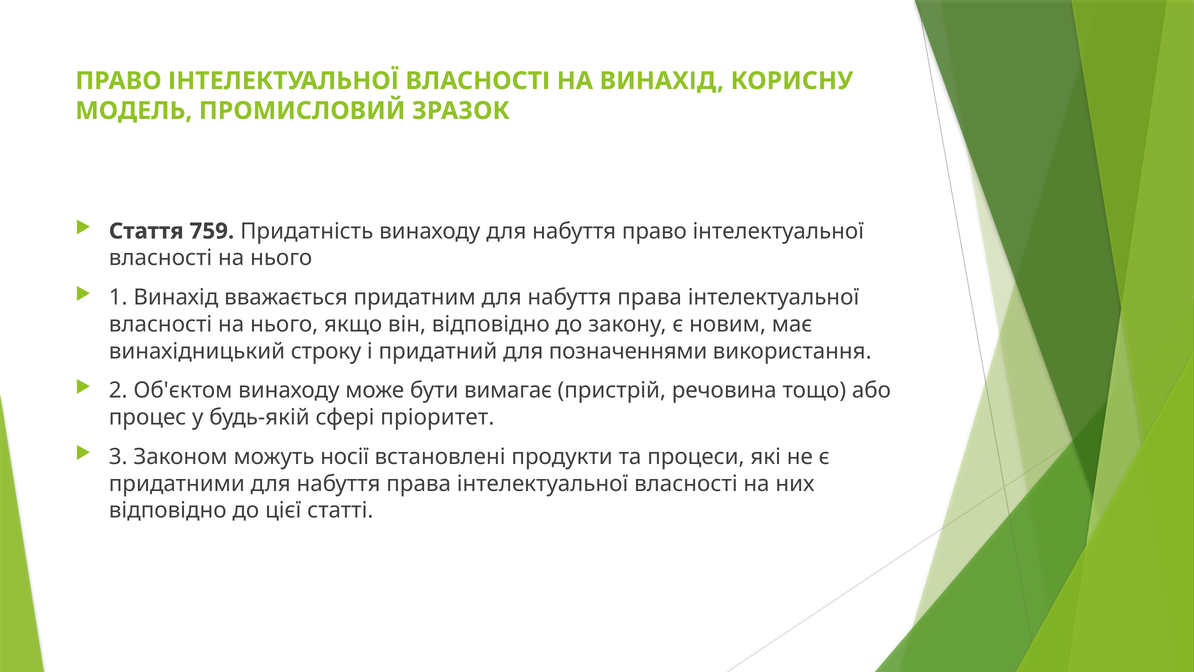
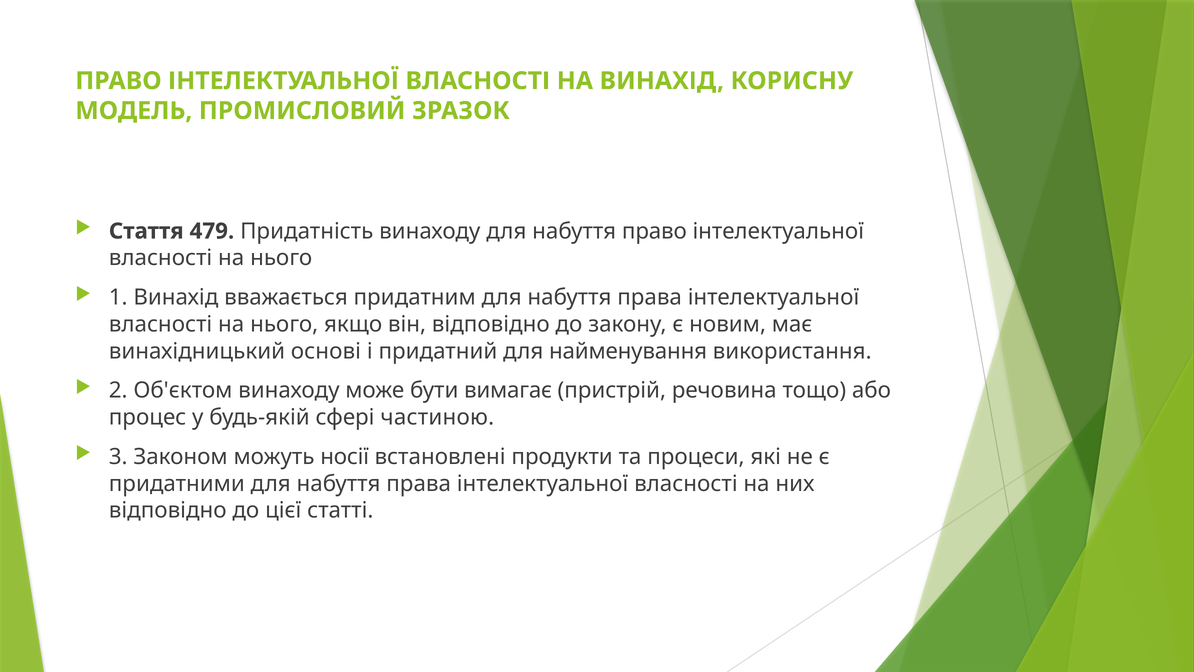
759: 759 -> 479
строку: строку -> основі
позначеннями: позначеннями -> найменування
пріоритет: пріоритет -> частиною
